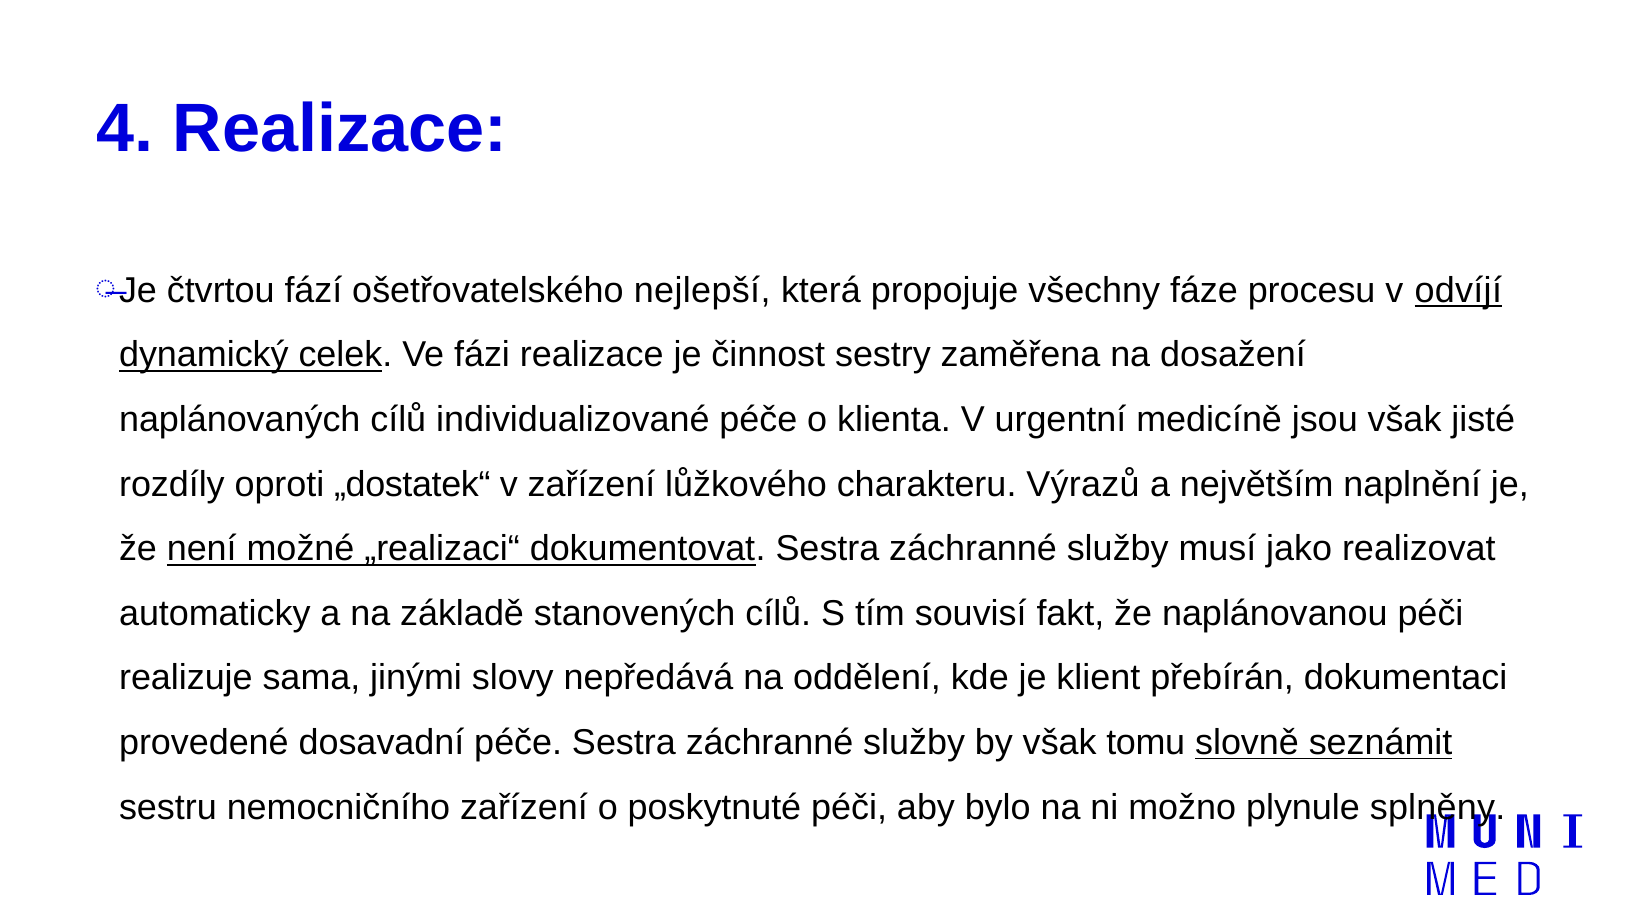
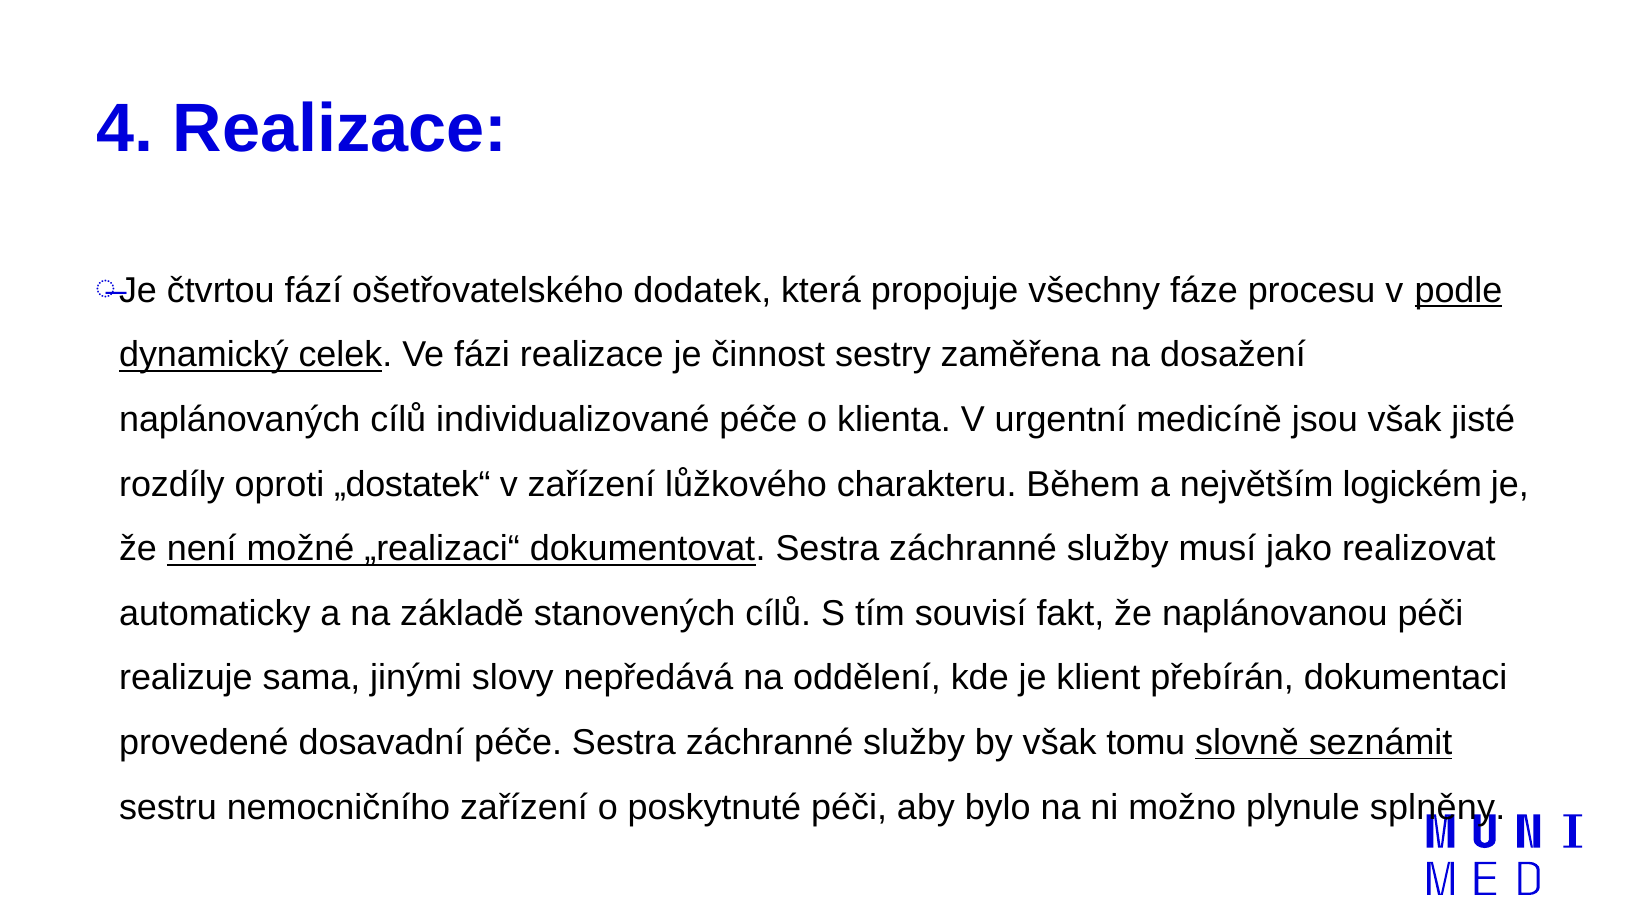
nejlepší: nejlepší -> dodatek
odvíjí: odvíjí -> podle
Výrazů: Výrazů -> Během
naplnění: naplnění -> logickém
